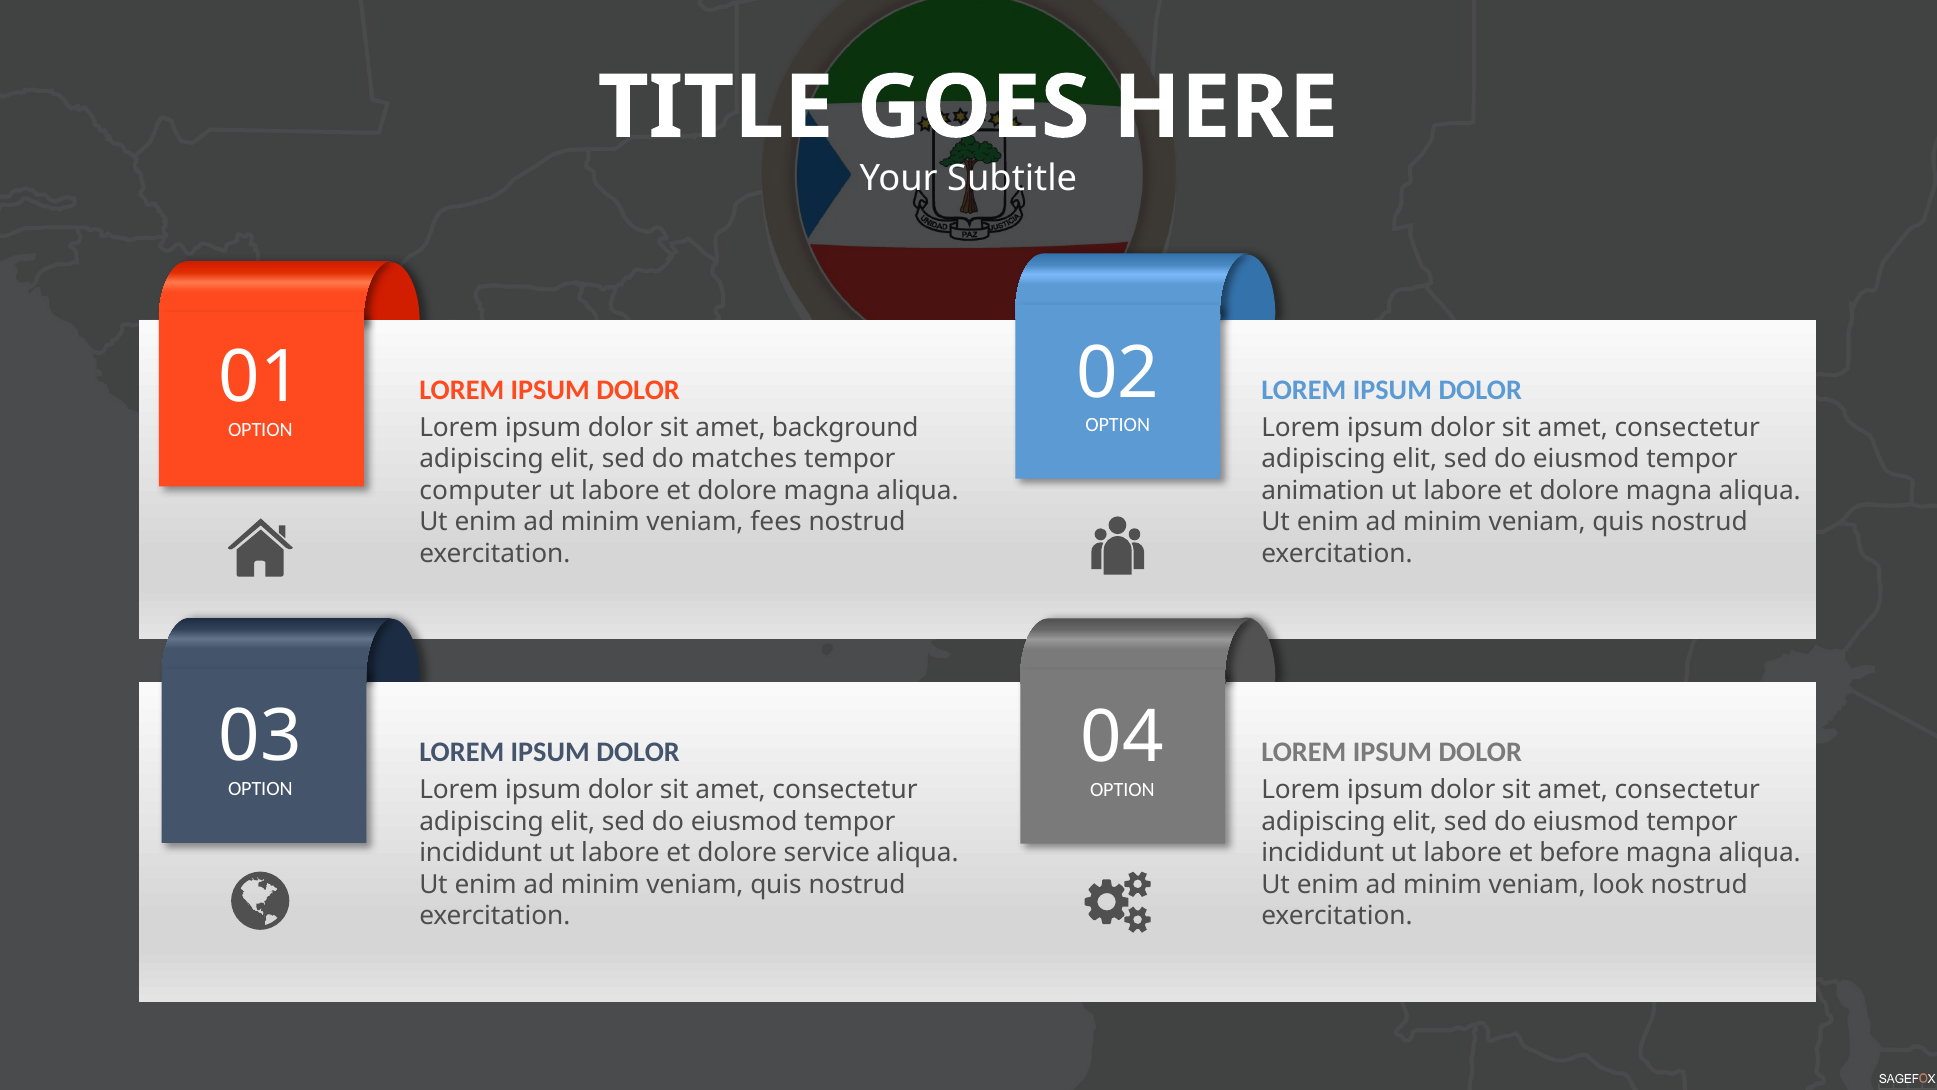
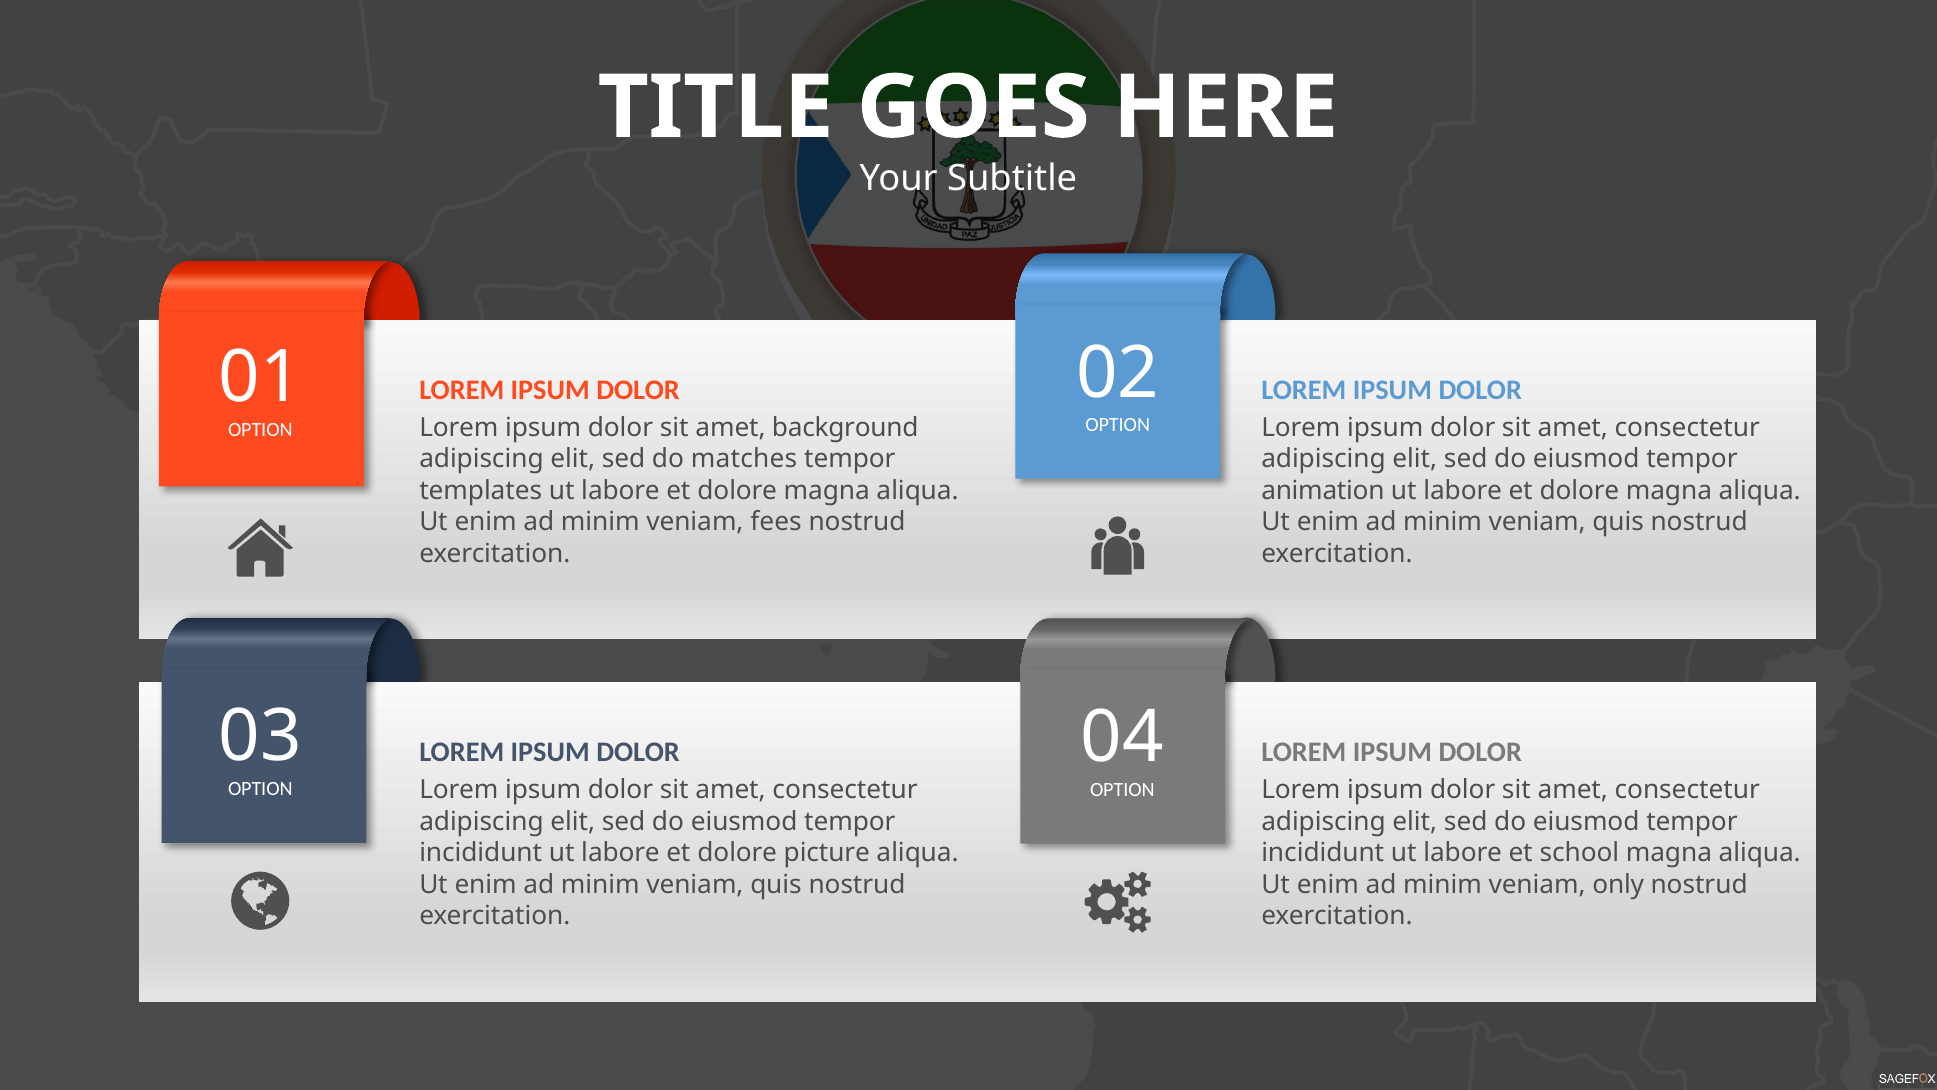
computer: computer -> templates
before: before -> school
service: service -> picture
look: look -> only
